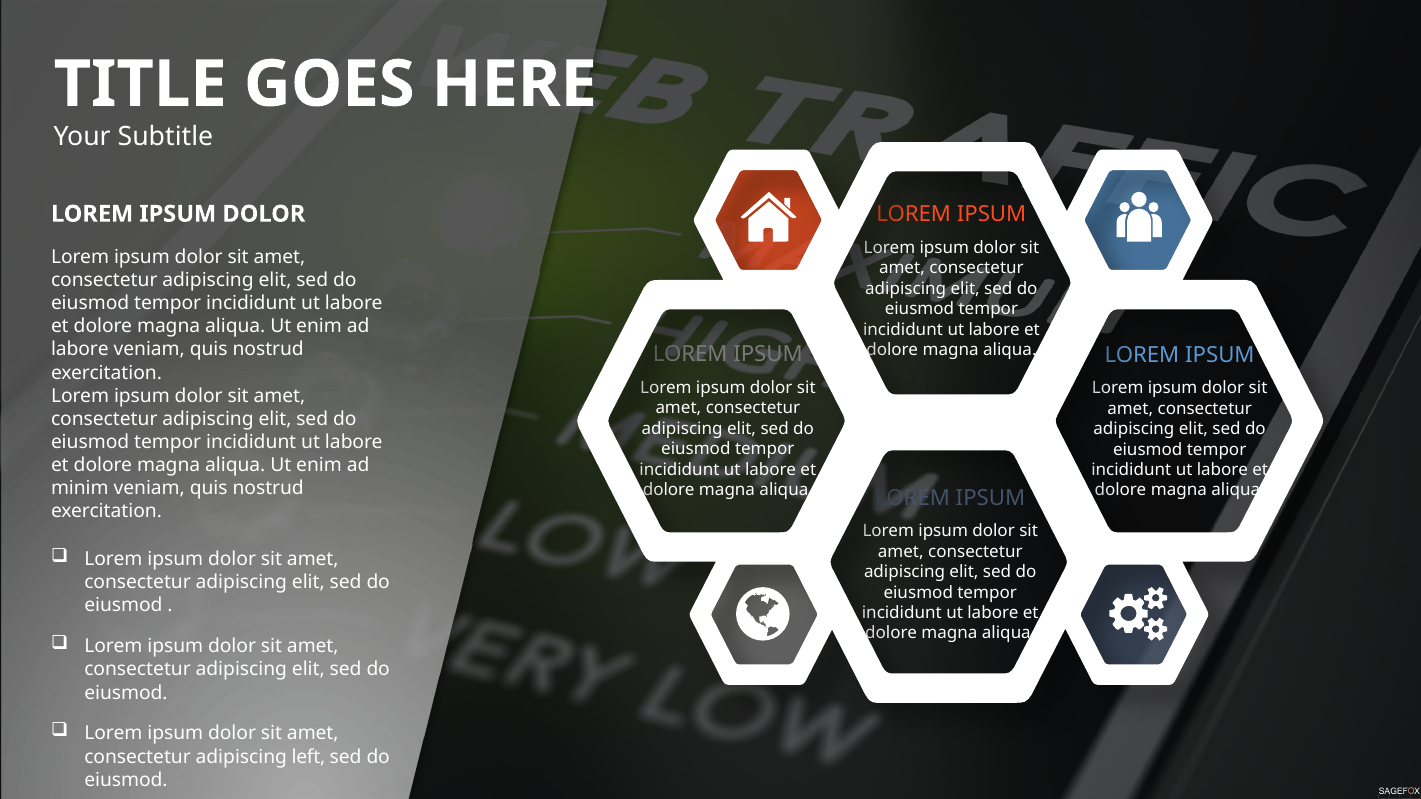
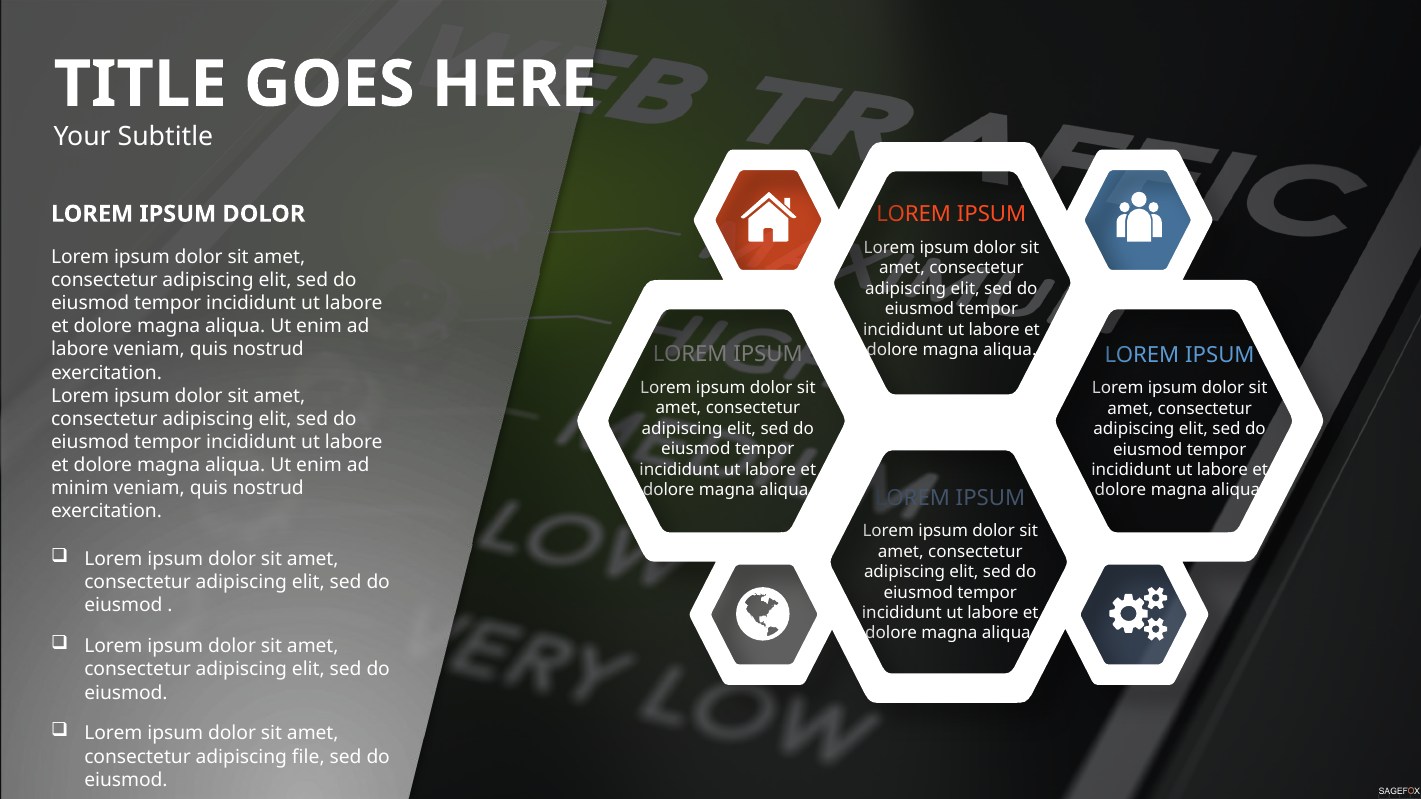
left: left -> file
